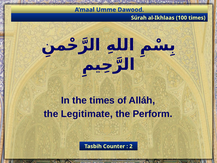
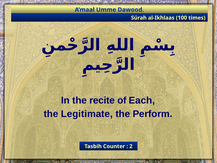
the times: times -> recite
Alláh: Alláh -> Each
